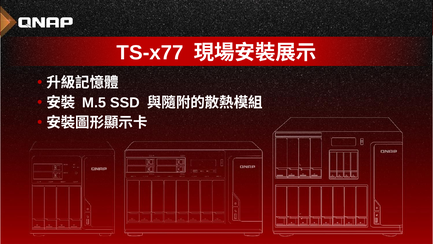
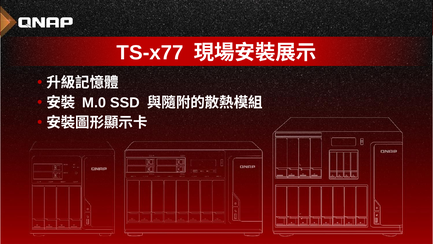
M.5: M.5 -> M.0
